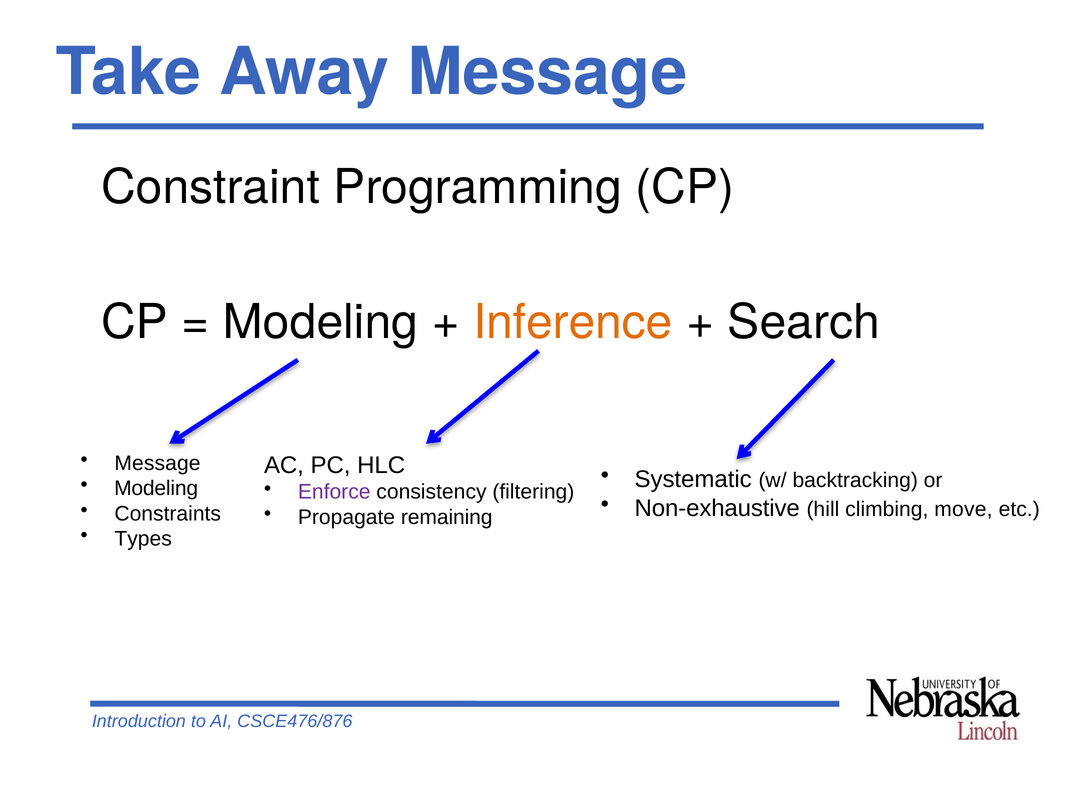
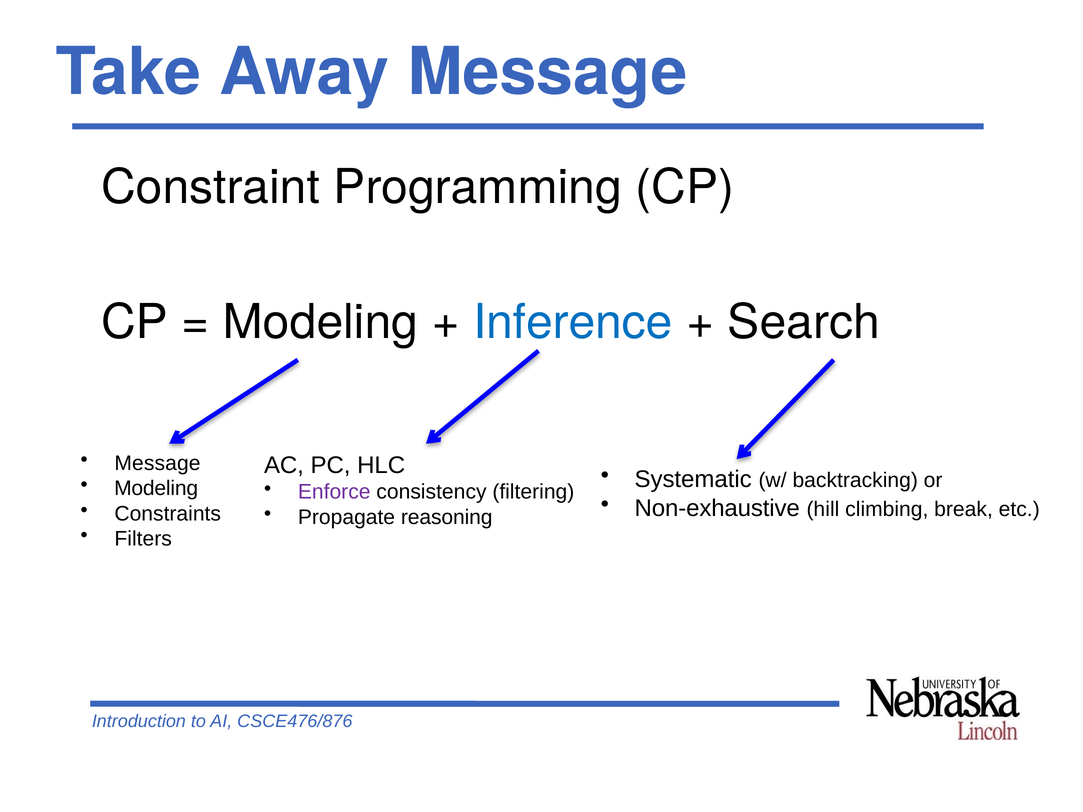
Inference colour: orange -> blue
move: move -> break
remaining: remaining -> reasoning
Types: Types -> Filters
